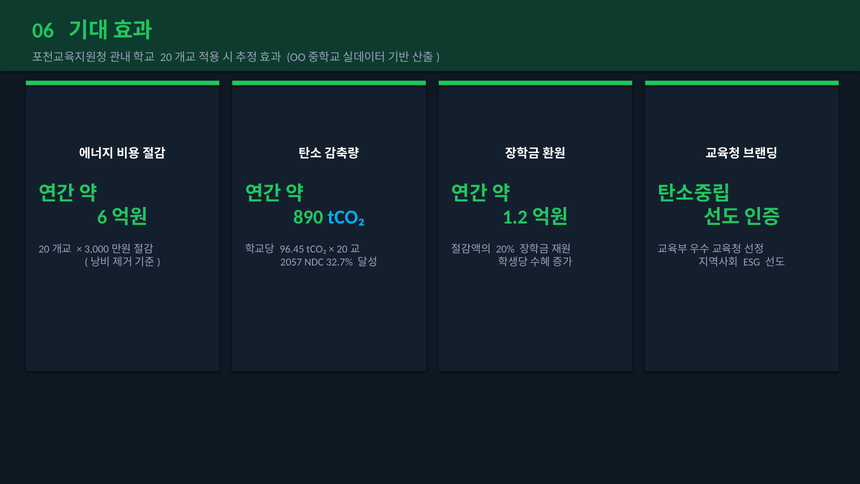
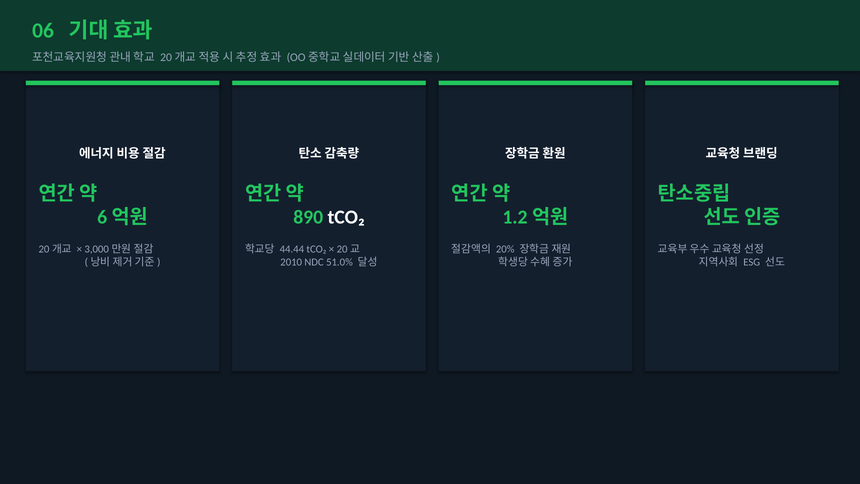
tCO₂ at (346, 217) colour: light blue -> white
96.45: 96.45 -> 44.44
2057: 2057 -> 2010
32.7%: 32.7% -> 51.0%
